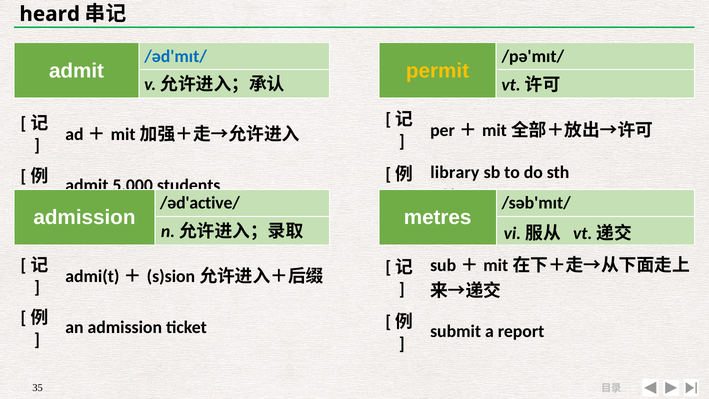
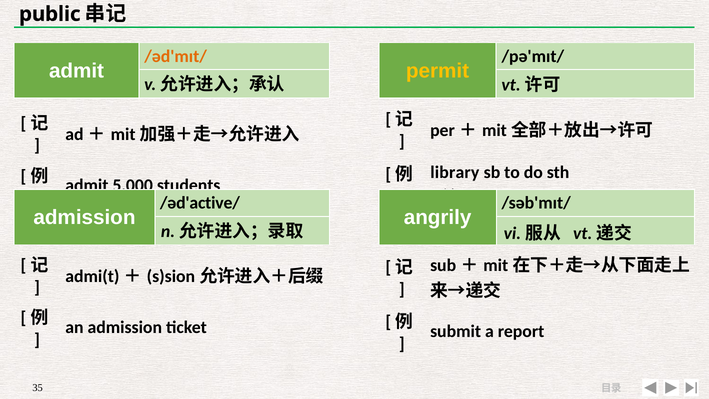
heard: heard -> public
/əd'mɪt/ colour: blue -> orange
metres: metres -> angrily
